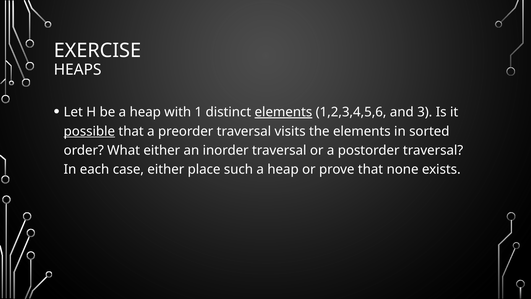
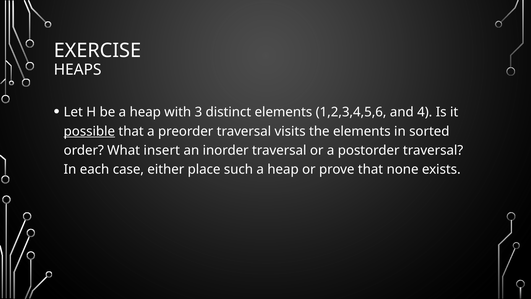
1: 1 -> 3
elements at (283, 112) underline: present -> none
3: 3 -> 4
What either: either -> insert
